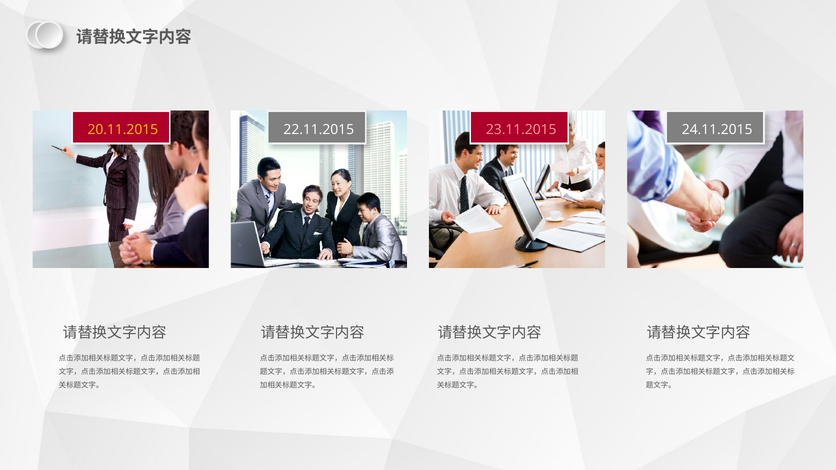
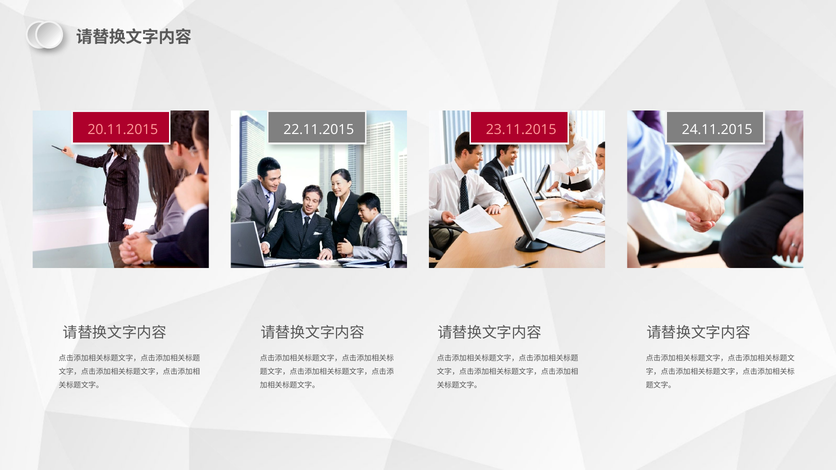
20.11.2015 colour: yellow -> pink
